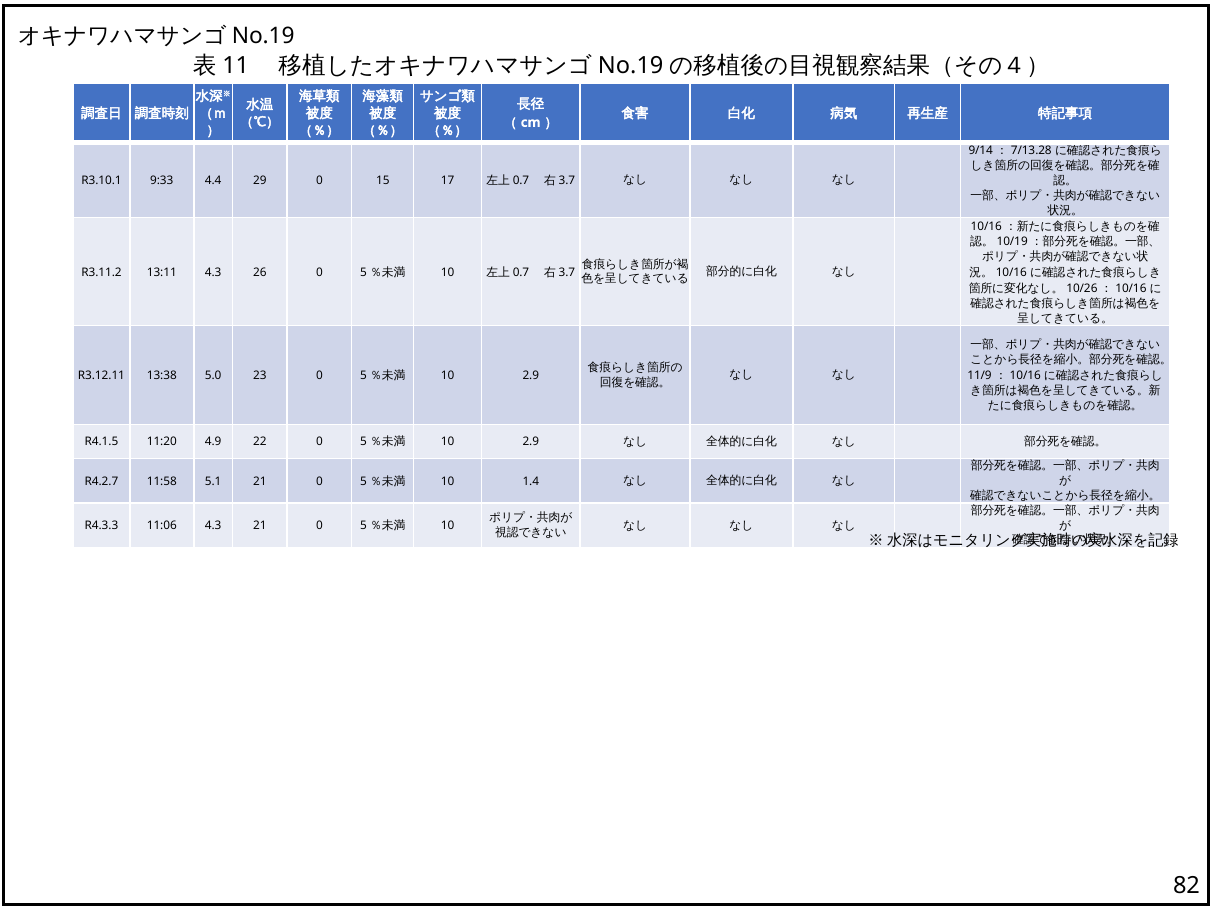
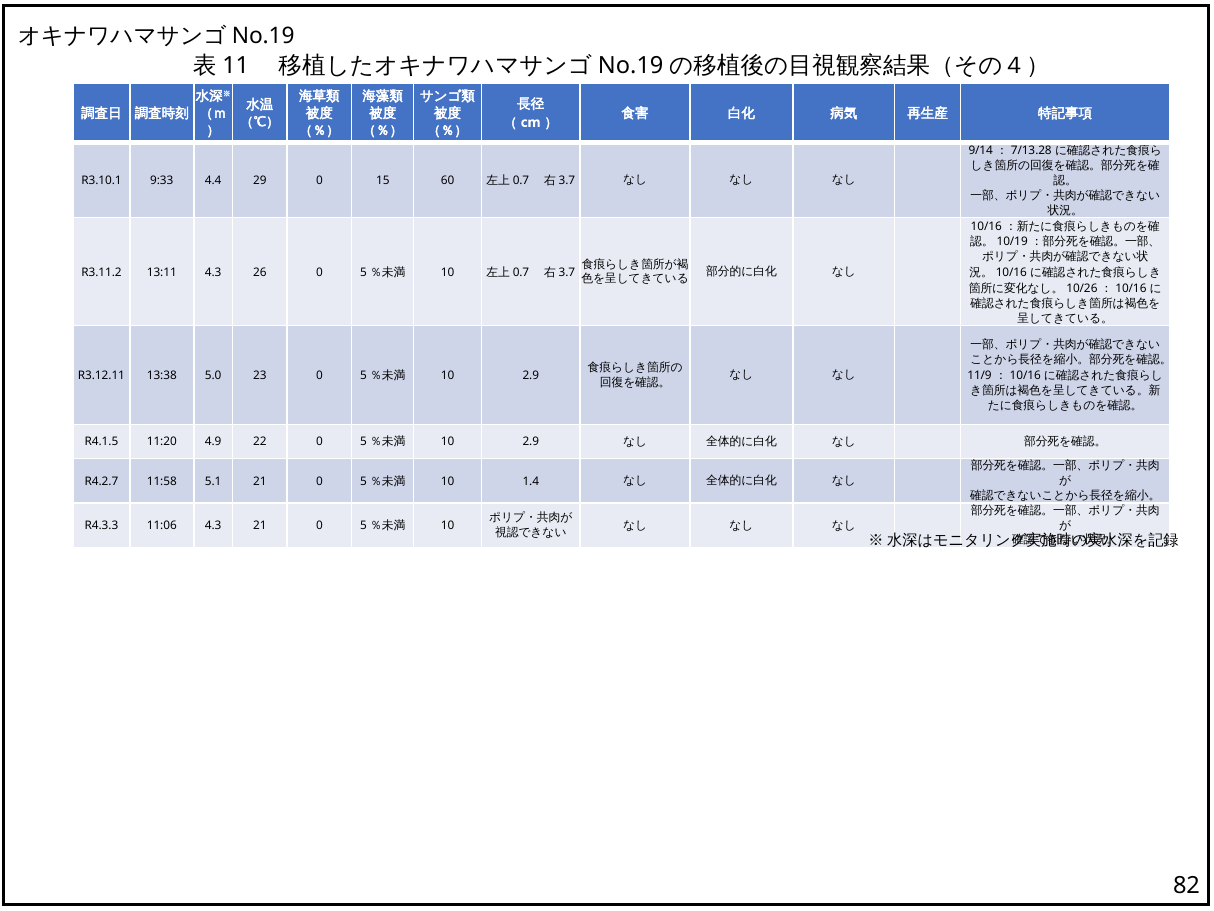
17: 17 -> 60
